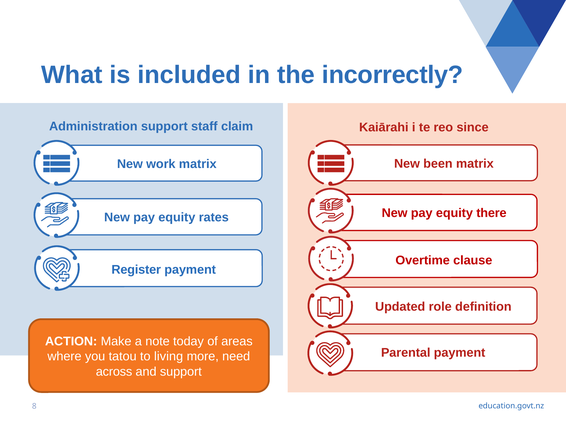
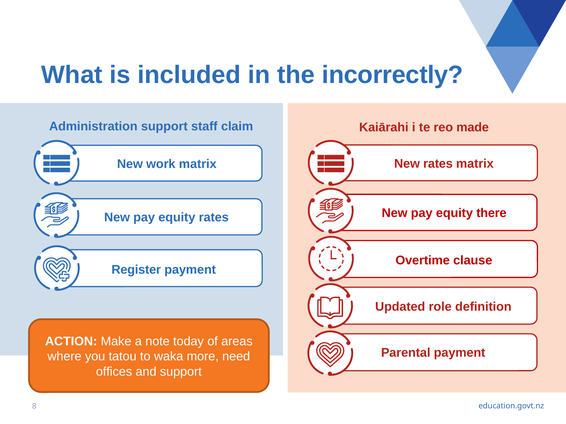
since: since -> made
New been: been -> rates
living: living -> waka
across: across -> offices
